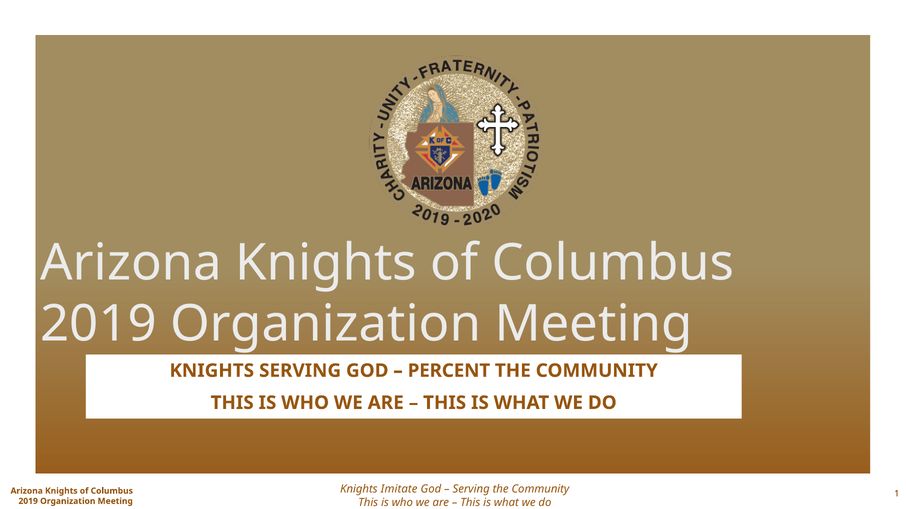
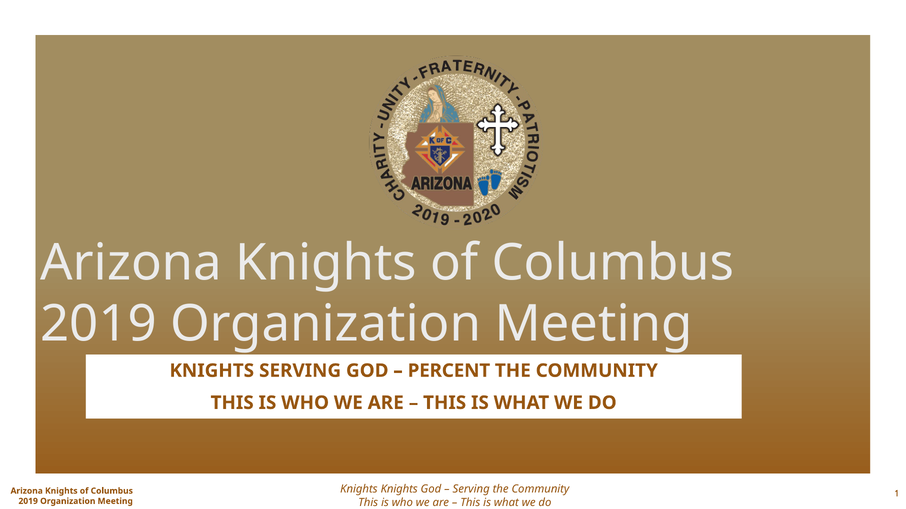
Knights Imitate: Imitate -> Knights
